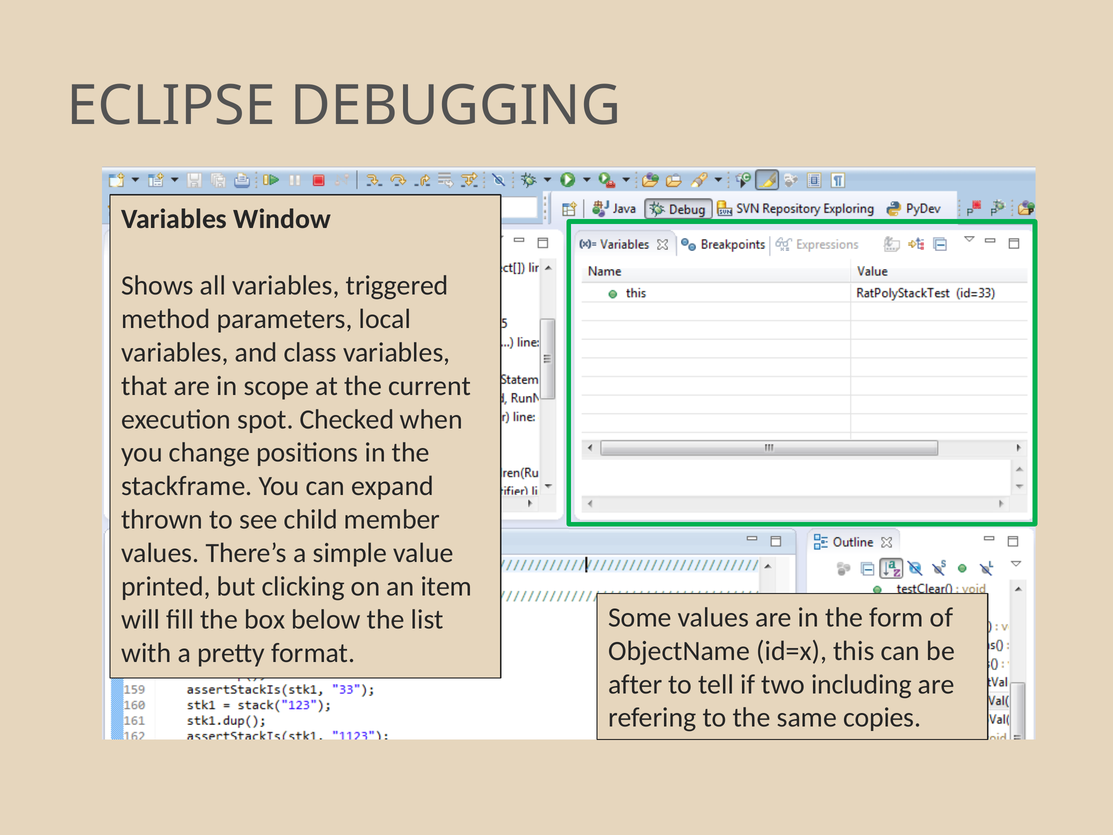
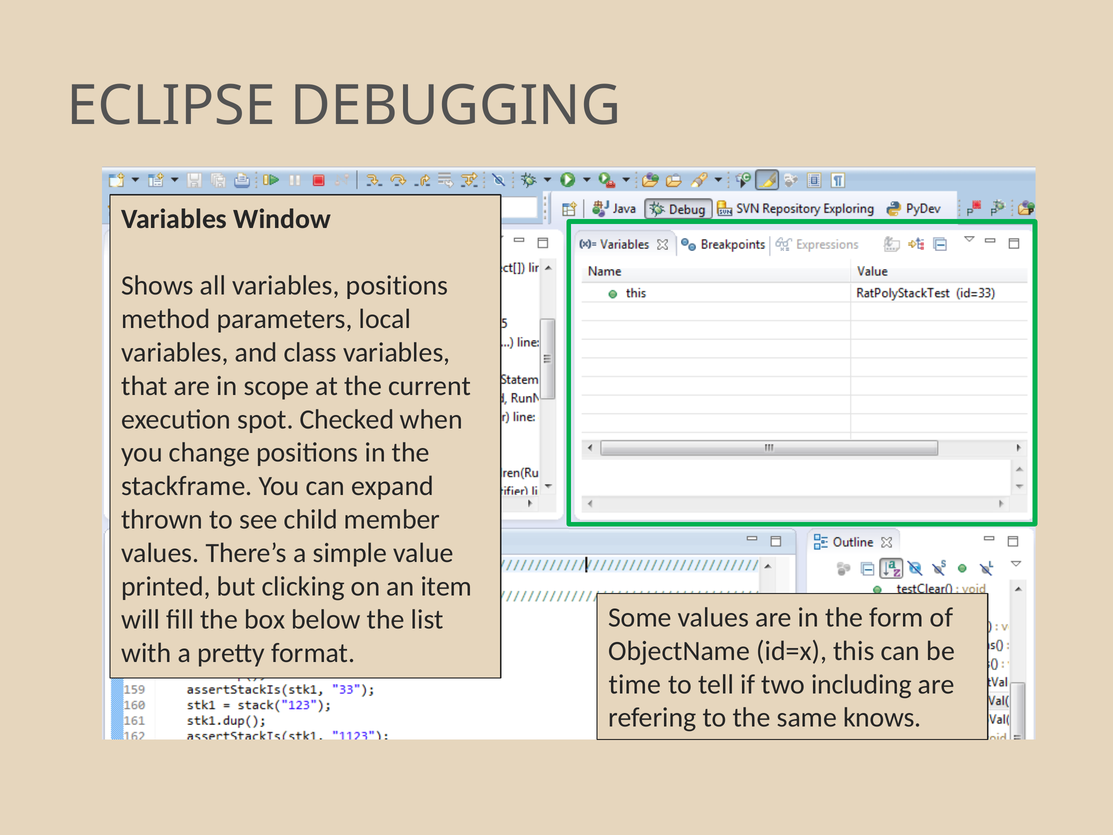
variables triggered: triggered -> positions
after: after -> time
copies: copies -> knows
